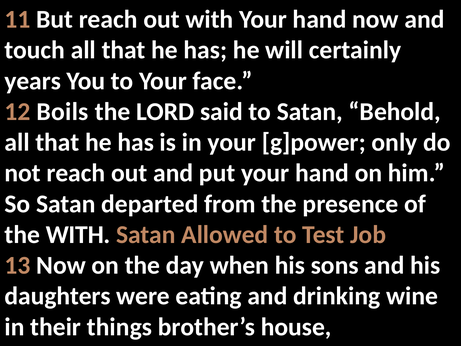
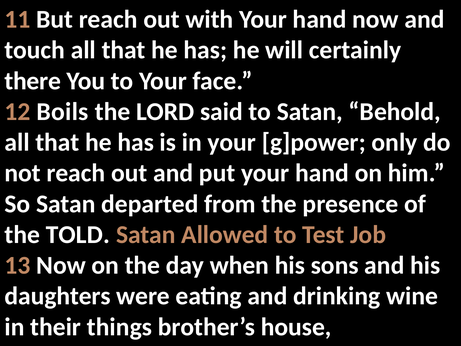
years: years -> there
the WITH: WITH -> TOLD
